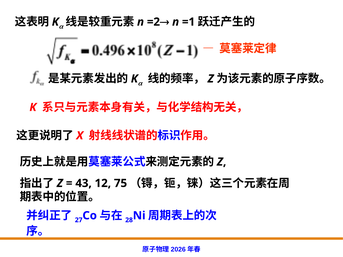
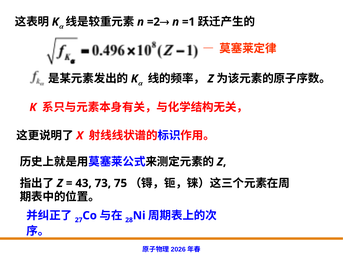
12: 12 -> 73
